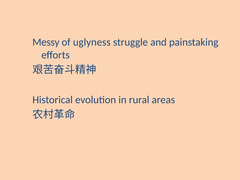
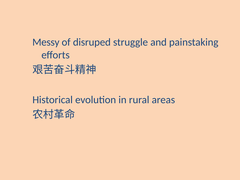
uglyness: uglyness -> disruped
